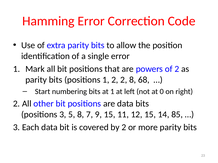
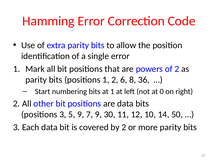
2 2: 2 -> 6
68: 68 -> 36
5 8: 8 -> 9
9 15: 15 -> 30
12 15: 15 -> 10
85: 85 -> 50
